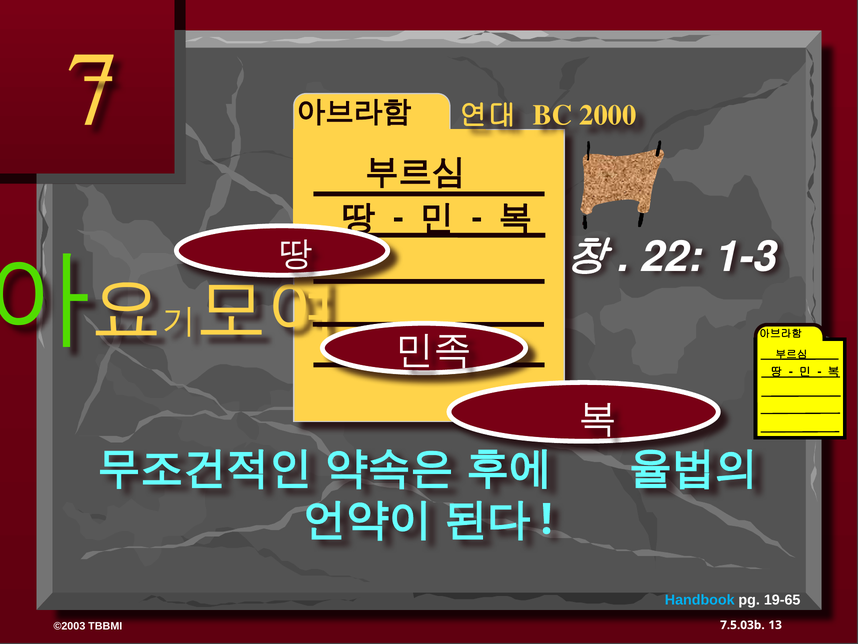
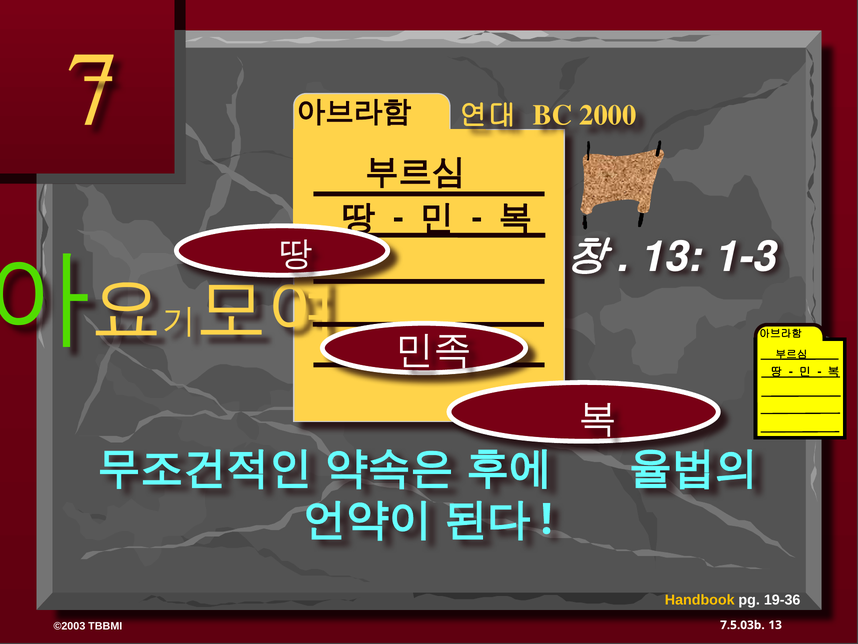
22 at (672, 257): 22 -> 13
Handbook colour: light blue -> yellow
19-65: 19-65 -> 19-36
